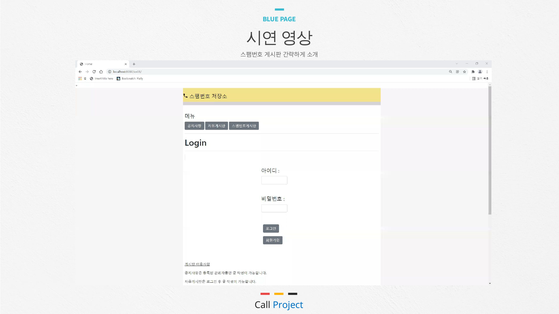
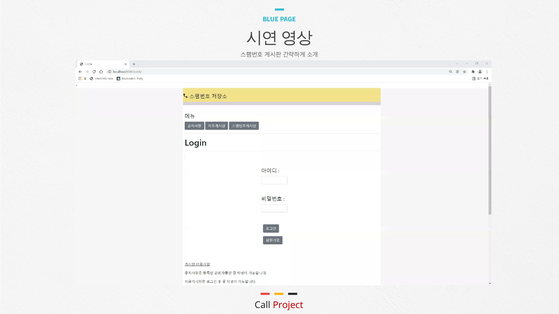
Project colour: blue -> red
